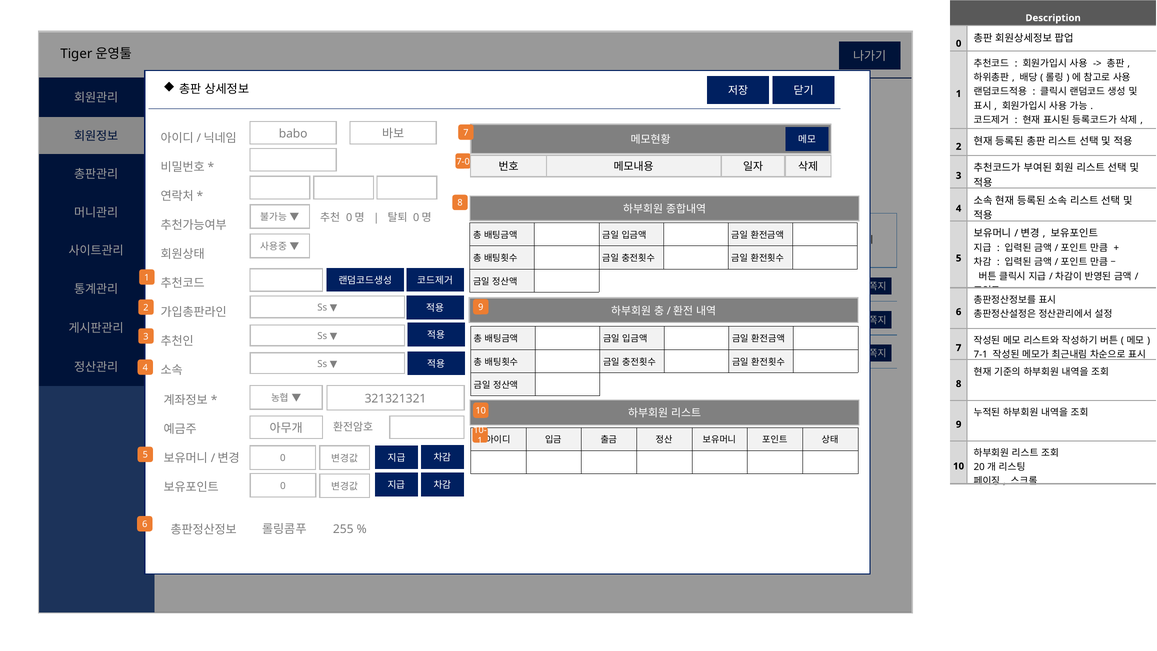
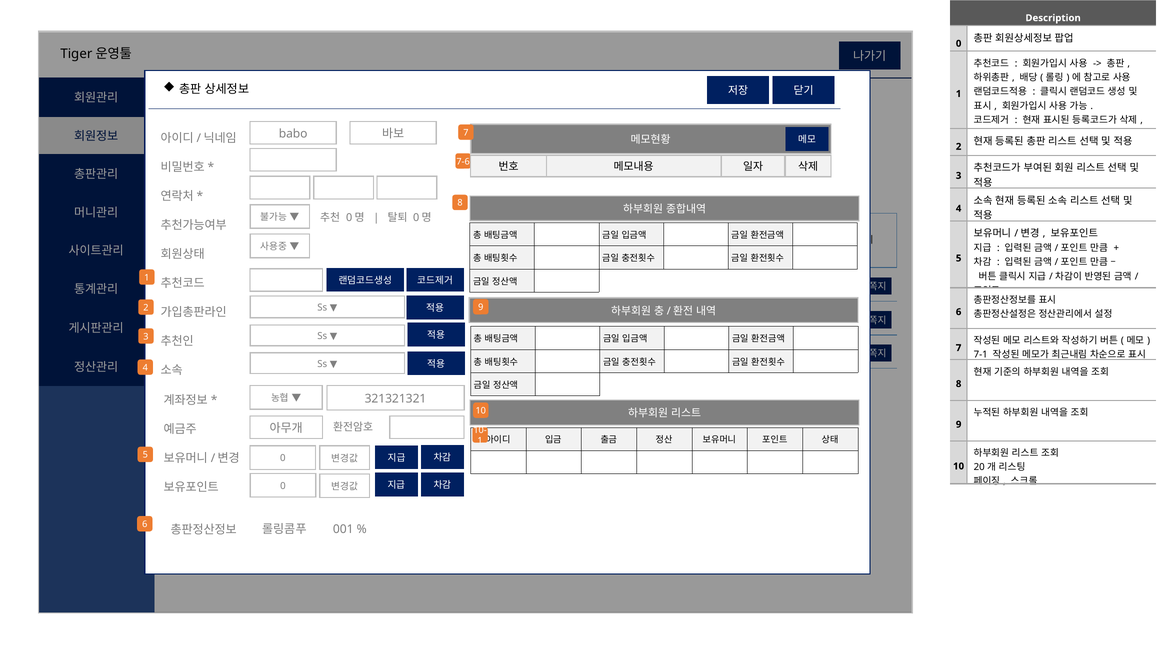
7-0: 7-0 -> 7-6
255: 255 -> 001
